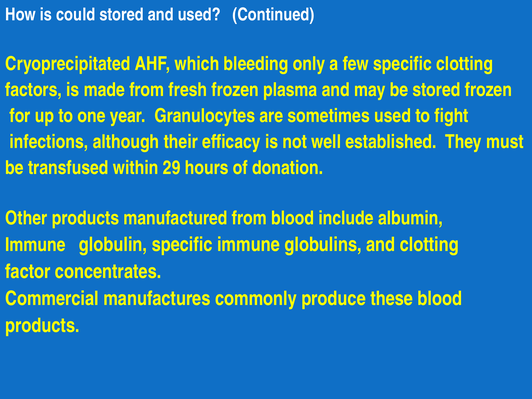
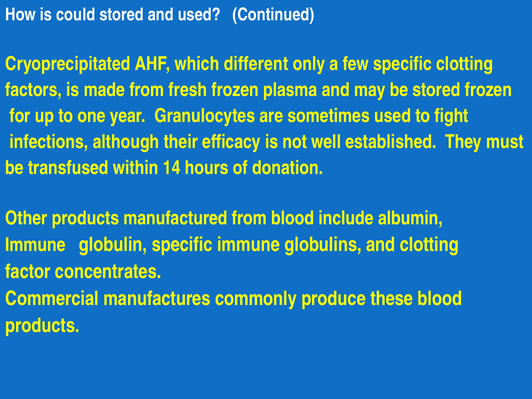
bleeding: bleeding -> different
29: 29 -> 14
